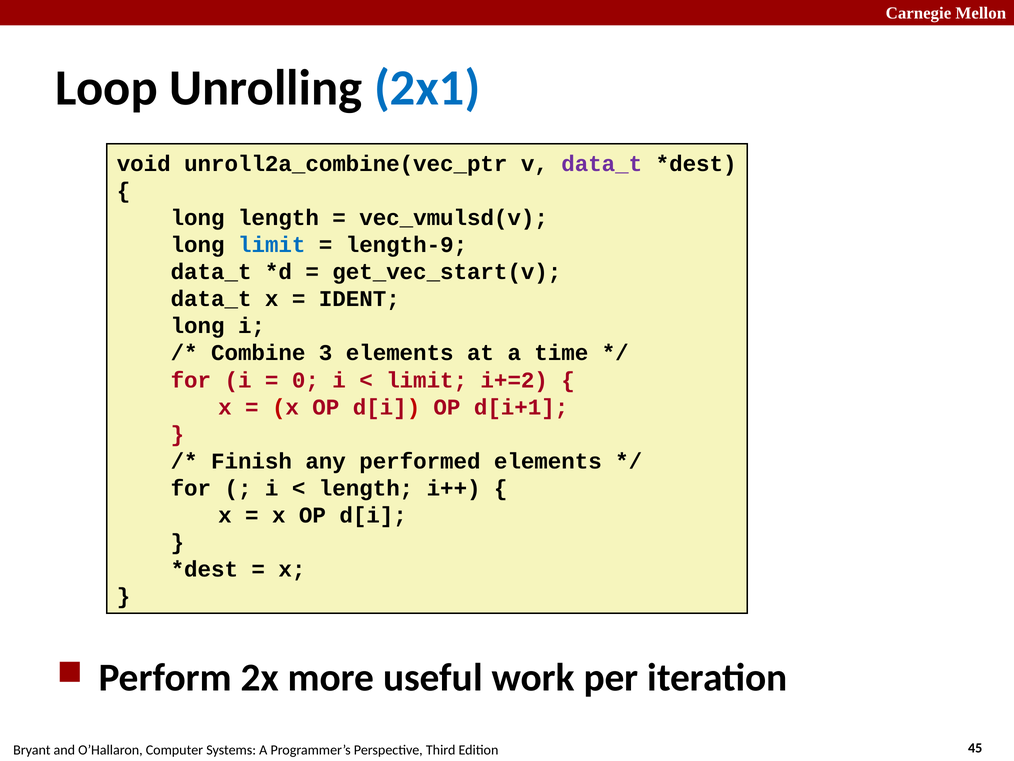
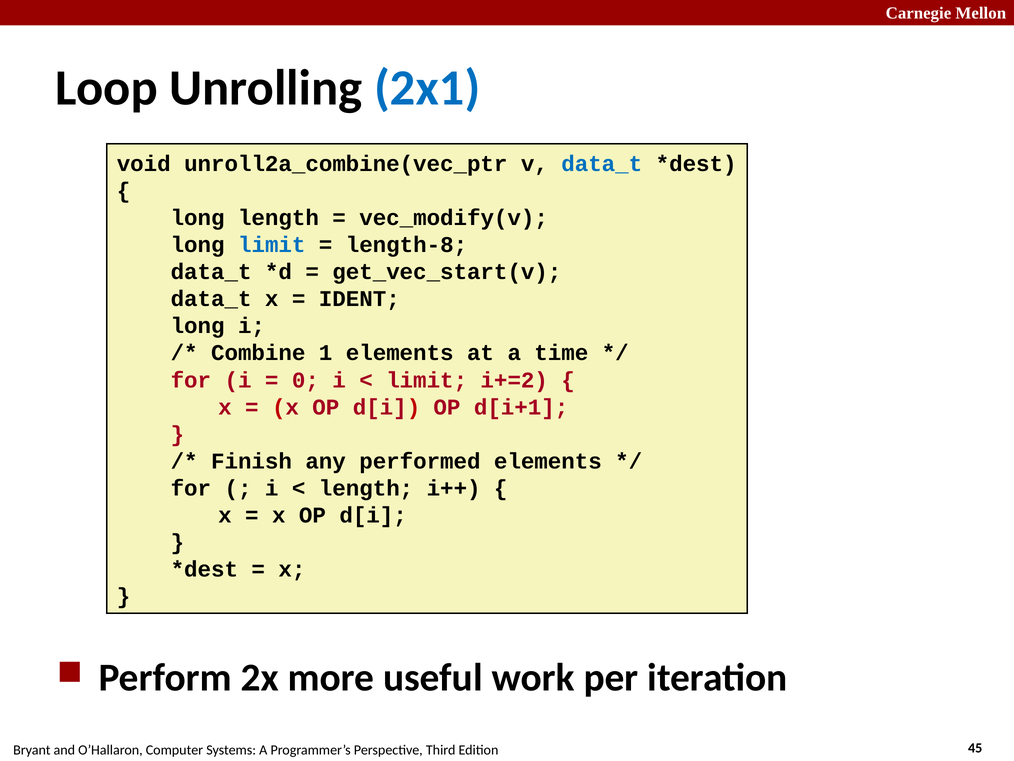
data_t at (602, 164) colour: purple -> blue
vec_vmulsd(v: vec_vmulsd(v -> vec_modify(v
length-9: length-9 -> length-8
3: 3 -> 1
